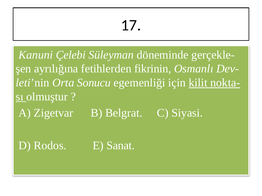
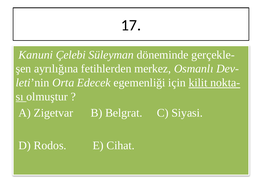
fikrinin: fikrinin -> merkez
Sonucu: Sonucu -> Edecek
Sanat: Sanat -> Cihat
